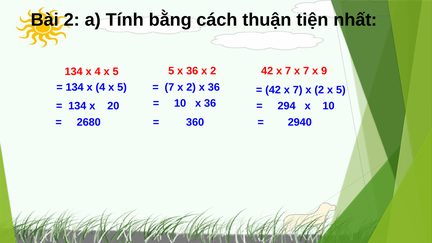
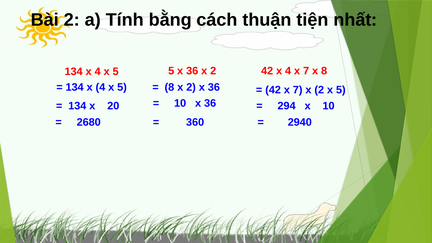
2 42 x 7: 7 -> 4
x 9: 9 -> 8
7 at (169, 87): 7 -> 8
